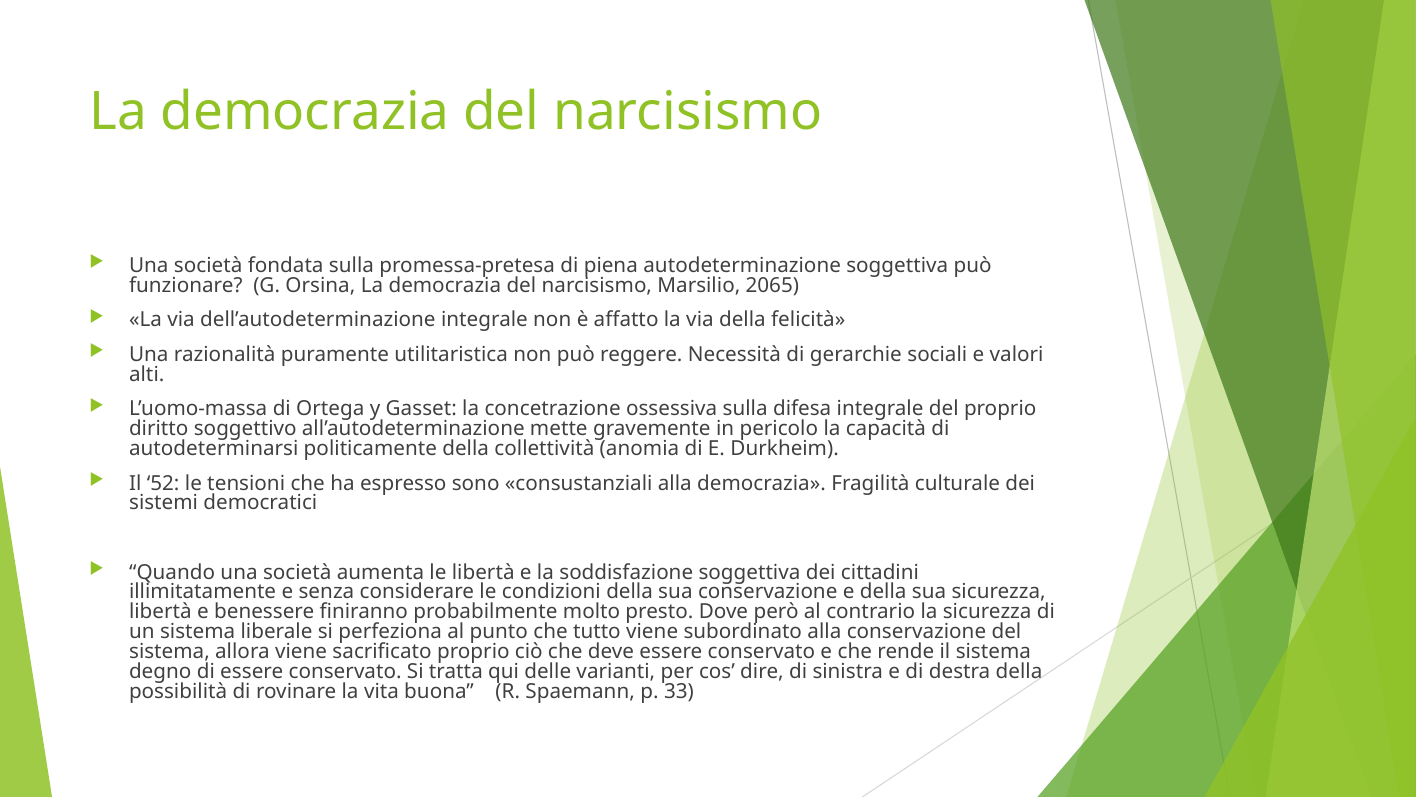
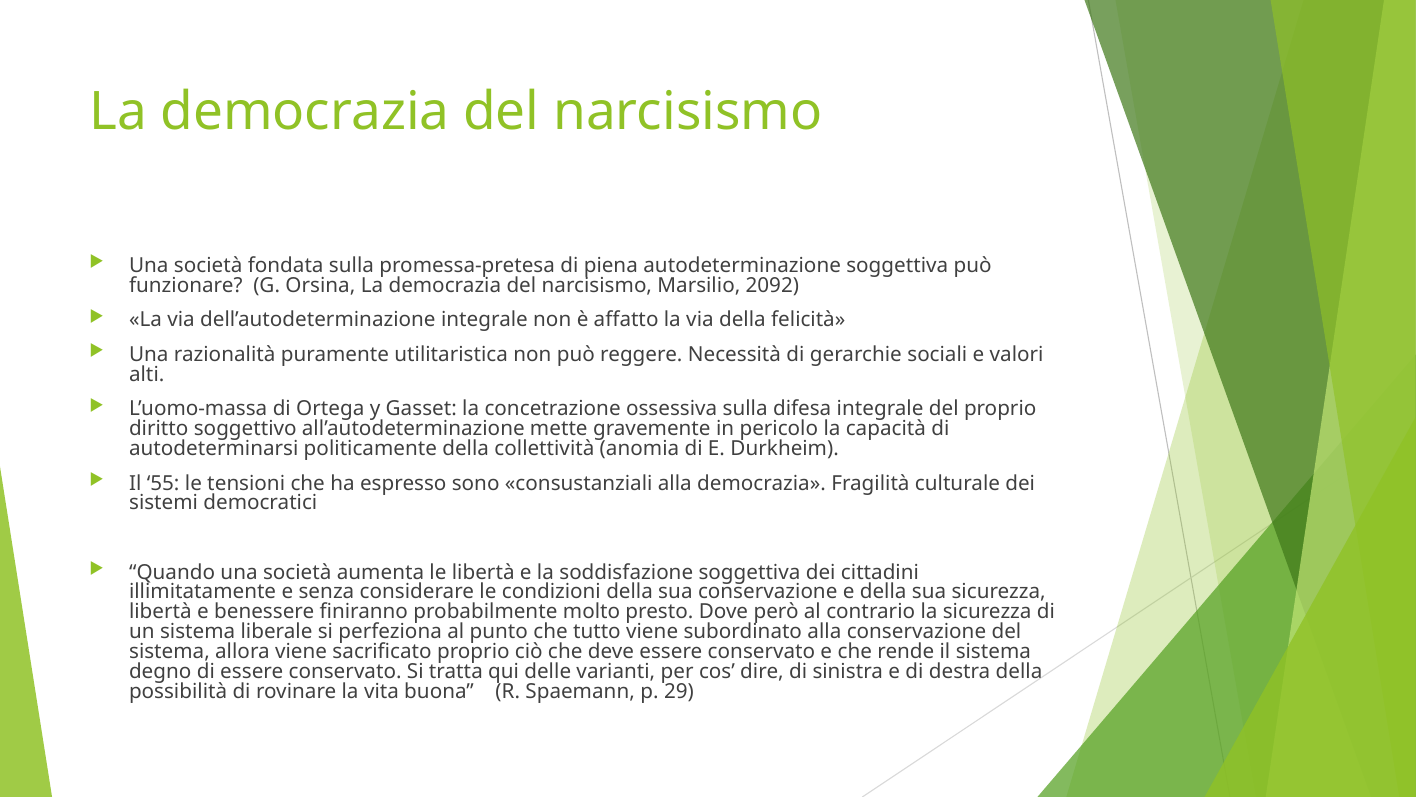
2065: 2065 -> 2092
52: 52 -> 55
33: 33 -> 29
